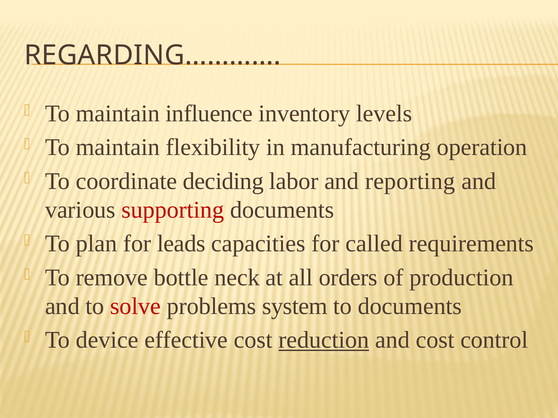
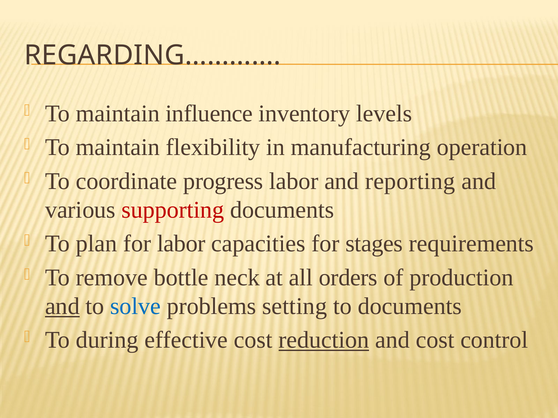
deciding: deciding -> progress
for leads: leads -> labor
called: called -> stages
and at (62, 307) underline: none -> present
solve colour: red -> blue
system: system -> setting
device: device -> during
